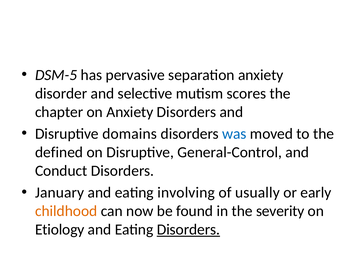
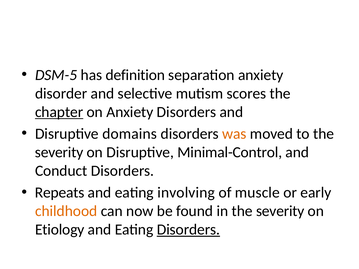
pervasive: pervasive -> definition
chapter underline: none -> present
was colour: blue -> orange
defined at (59, 152): defined -> severity
General-Control: General-Control -> Minimal-Control
January: January -> Repeats
usually: usually -> muscle
